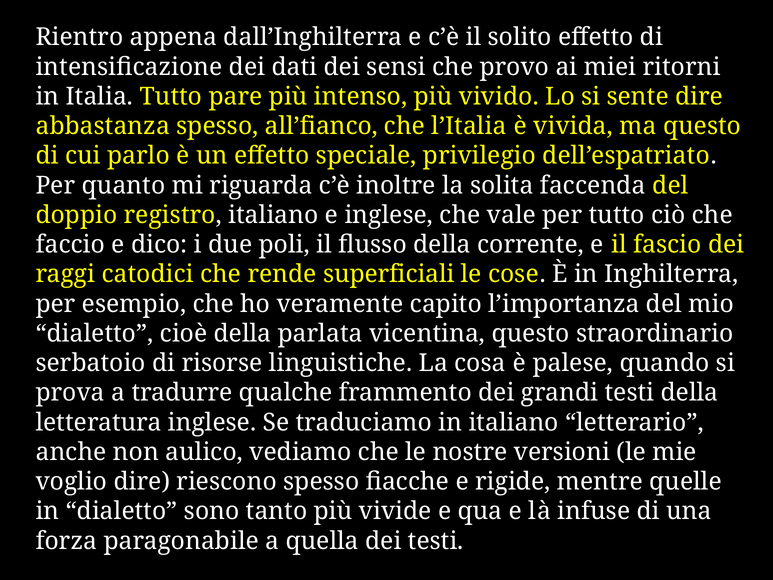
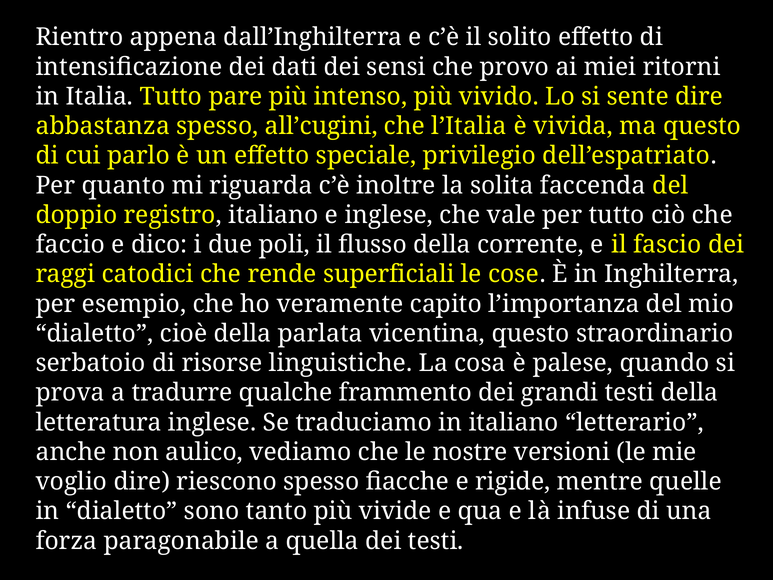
all’fianco: all’fianco -> all’cugini
